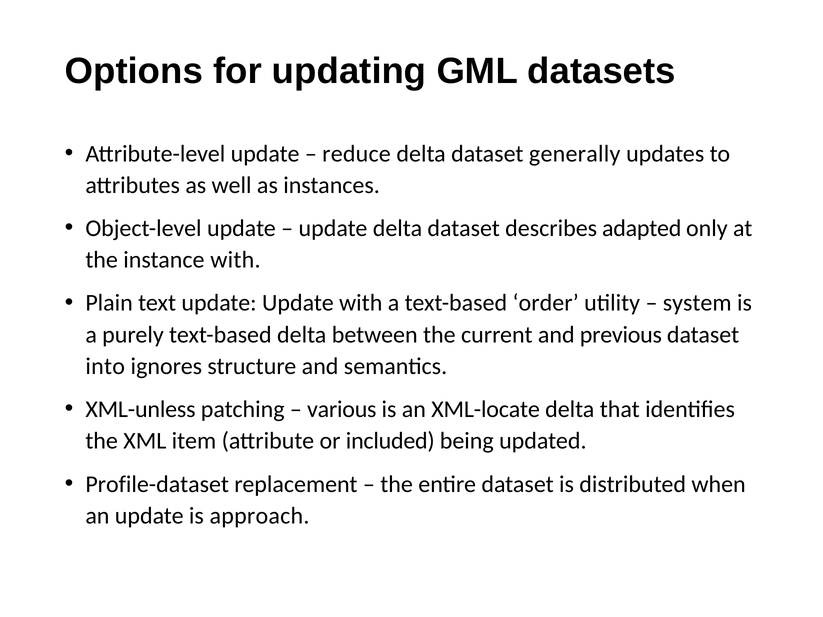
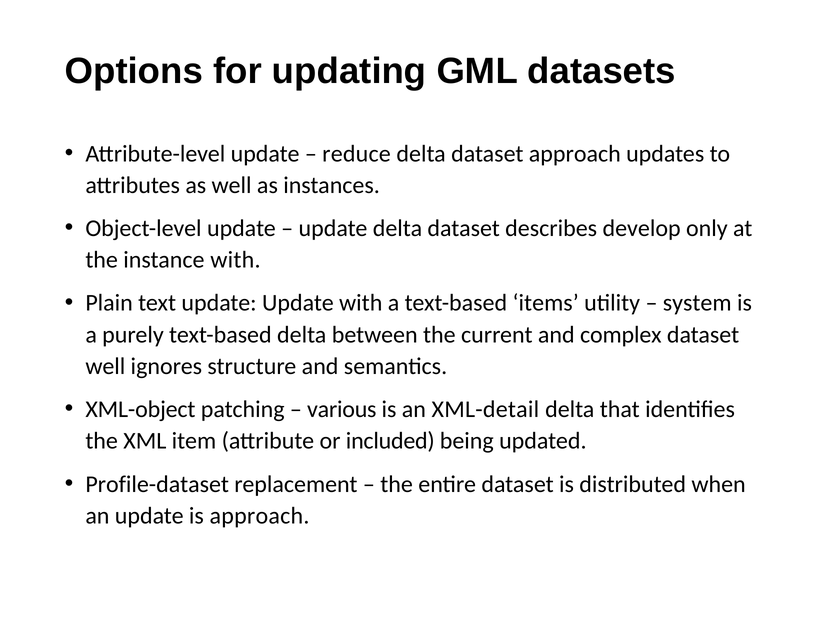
dataset generally: generally -> approach
adapted: adapted -> develop
order: order -> items
previous: previous -> complex
into at (105, 366): into -> well
XML-unless: XML-unless -> XML-object
XML-locate: XML-locate -> XML-detail
